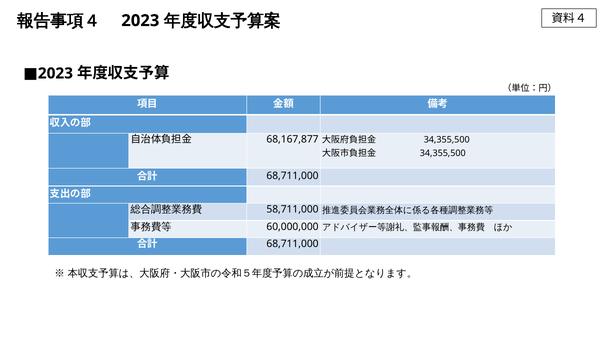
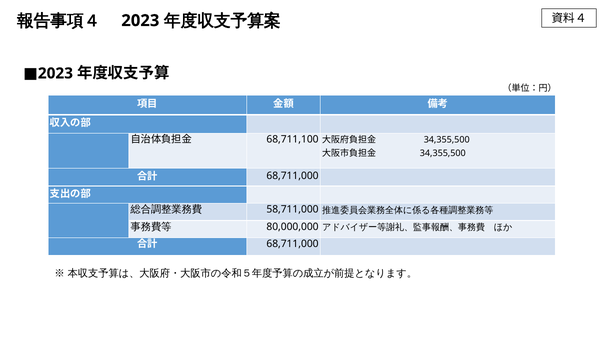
68,167,877: 68,167,877 -> 68,711,100
60,000,000: 60,000,000 -> 80,000,000
